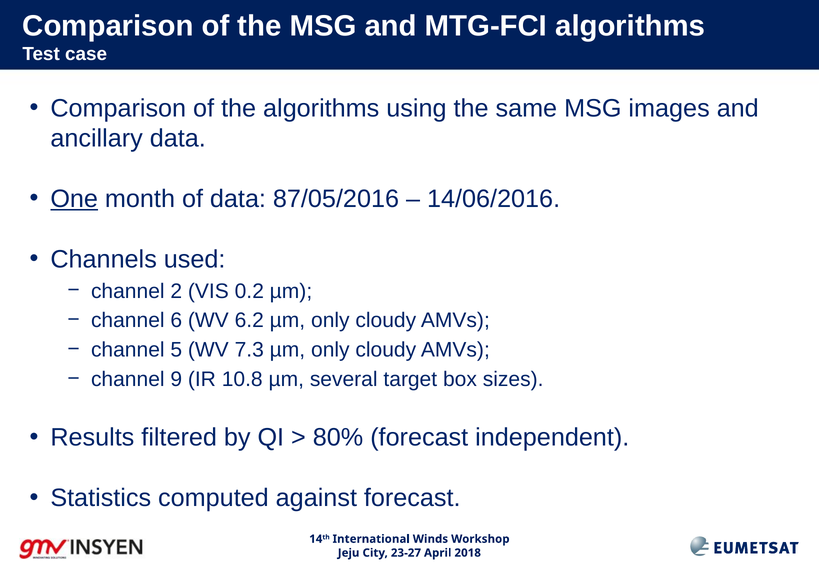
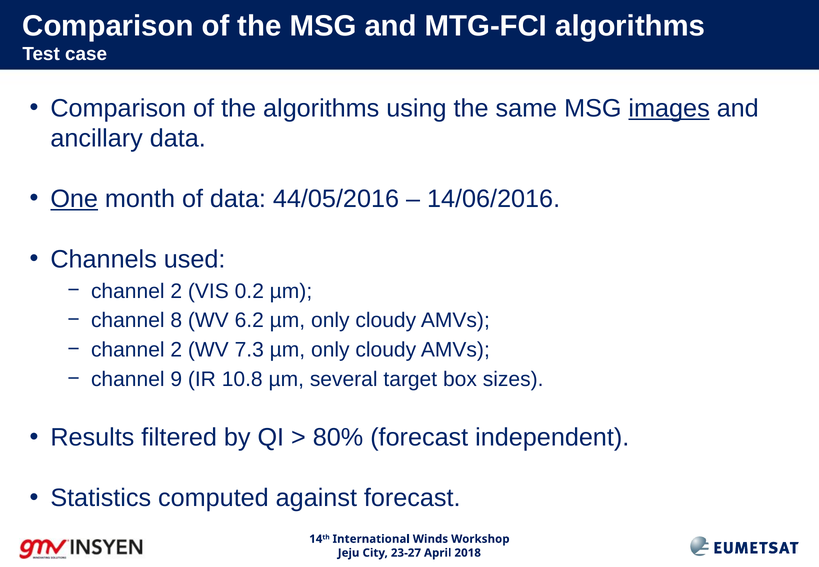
images underline: none -> present
87/05/2016: 87/05/2016 -> 44/05/2016
6: 6 -> 8
5 at (176, 350): 5 -> 2
